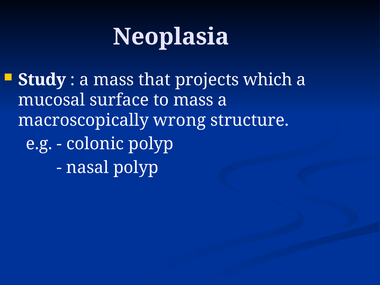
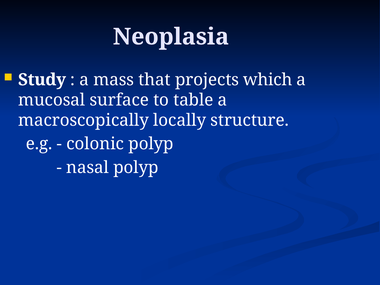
to mass: mass -> table
wrong: wrong -> locally
